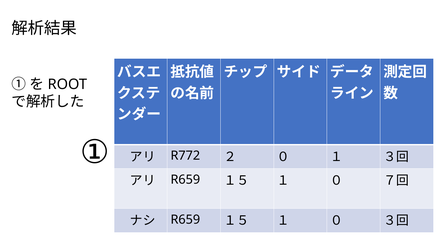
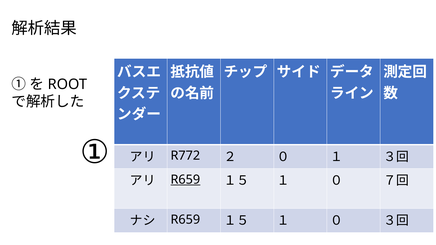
R659 at (185, 180) underline: none -> present
